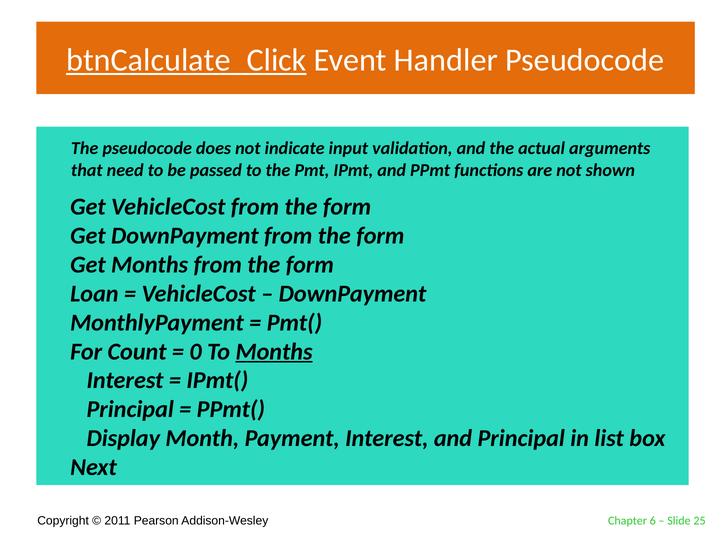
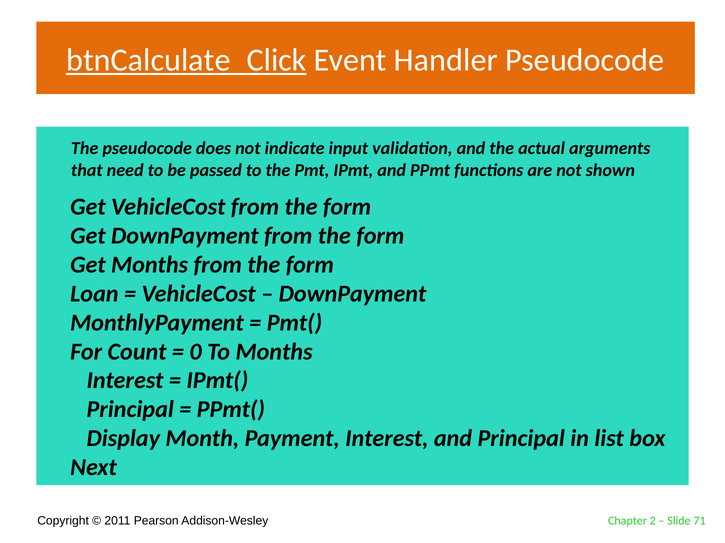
Months at (274, 352) underline: present -> none
6: 6 -> 2
25: 25 -> 71
